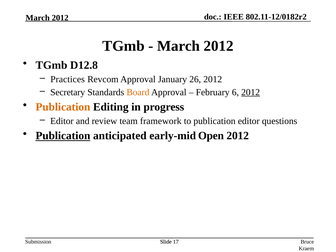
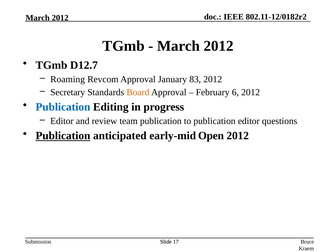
D12.8: D12.8 -> D12.7
Practices: Practices -> Roaming
26: 26 -> 83
2012 at (251, 92) underline: present -> none
Publication at (63, 107) colour: orange -> blue
team framework: framework -> publication
